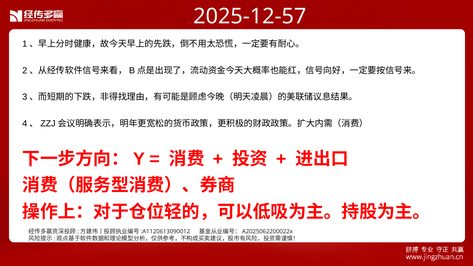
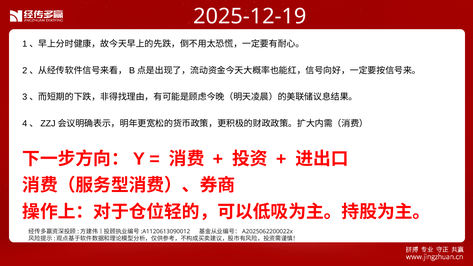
2025-12-57: 2025-12-57 -> 2025-12-19
